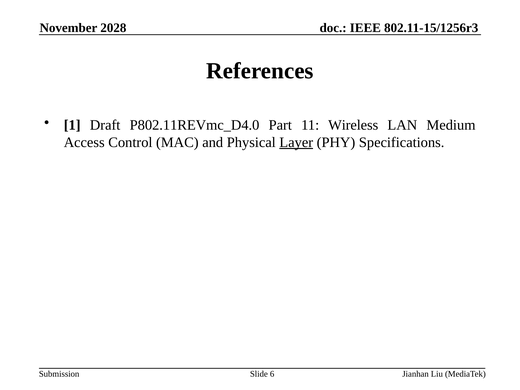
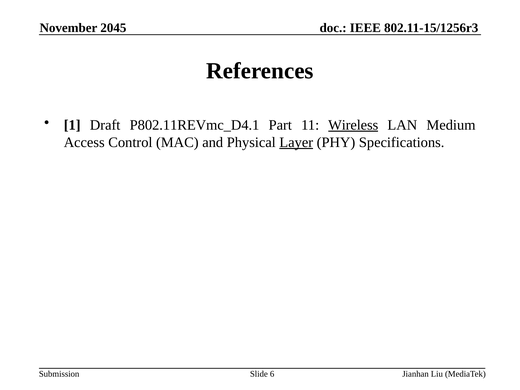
2028: 2028 -> 2045
P802.11REVmc_D4.0: P802.11REVmc_D4.0 -> P802.11REVmc_D4.1
Wireless underline: none -> present
